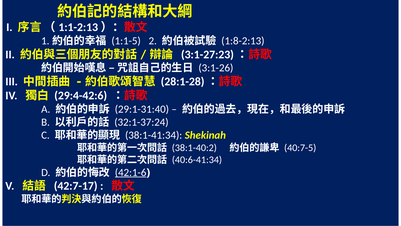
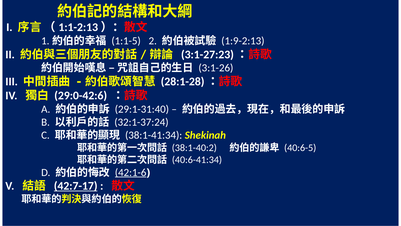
1:8-2:13: 1:8-2:13 -> 1:9-2:13
29:4-42:6: 29:4-42:6 -> 29:0-42:6
40:7-5: 40:7-5 -> 40:6-5
42:7-17 underline: none -> present
